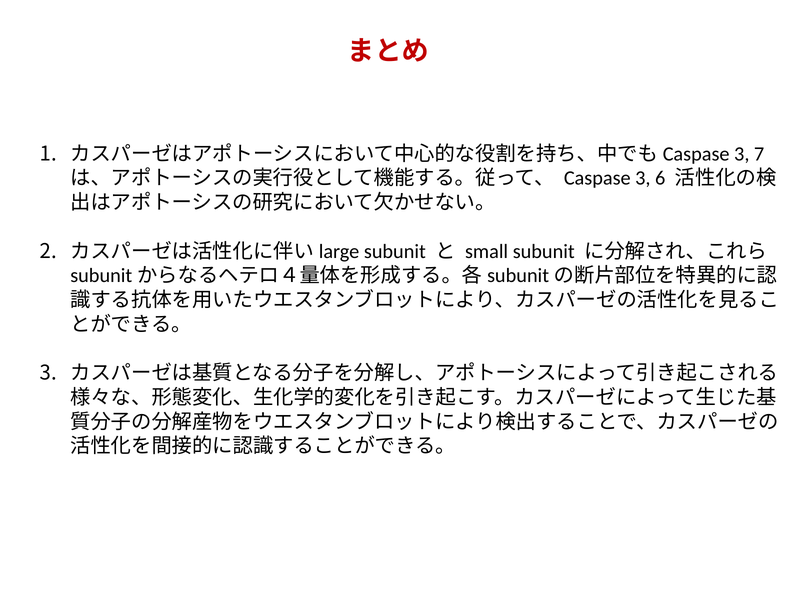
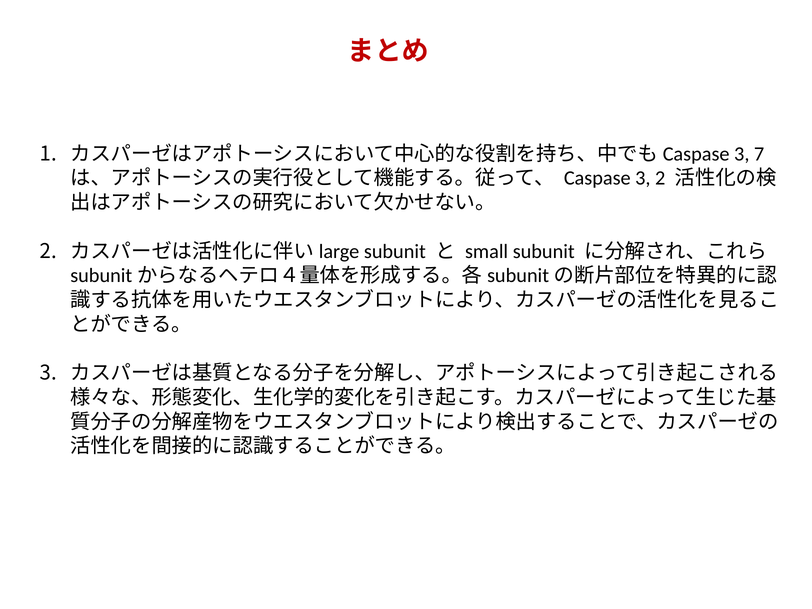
3 6: 6 -> 2
